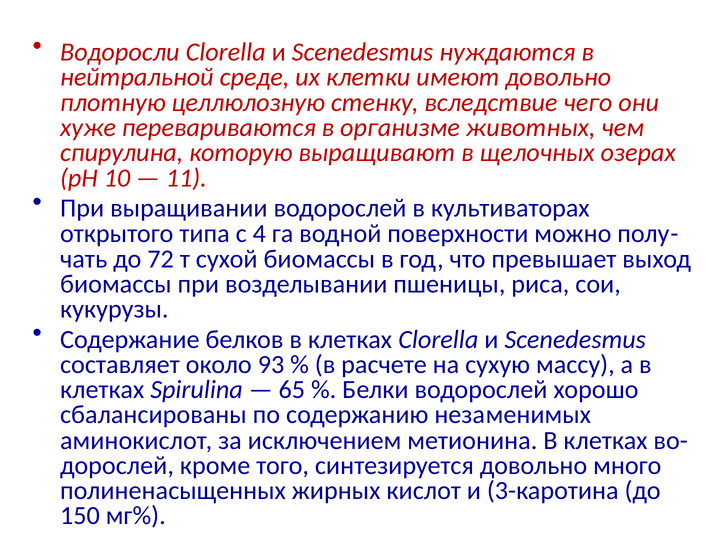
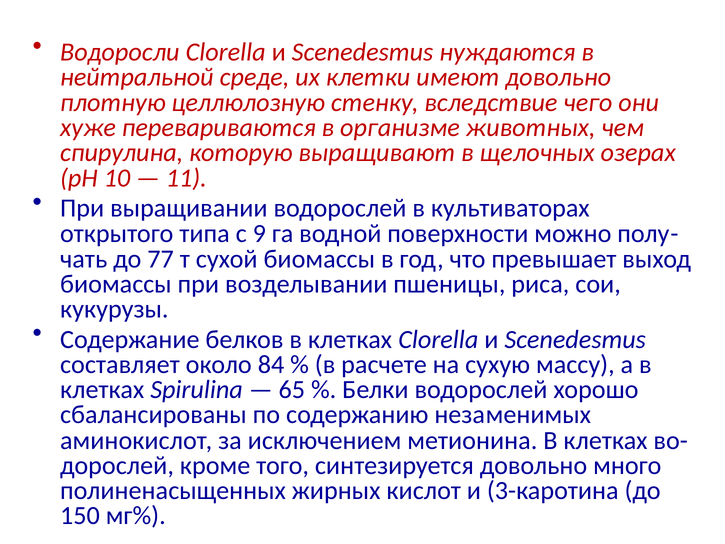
4: 4 -> 9
72: 72 -> 77
93: 93 -> 84
